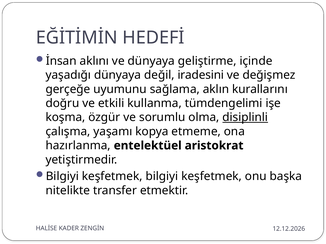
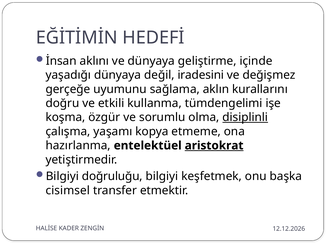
aristokrat underline: none -> present
keşfetmek at (112, 177): keşfetmek -> doğruluğu
nitelikte: nitelikte -> cisimsel
